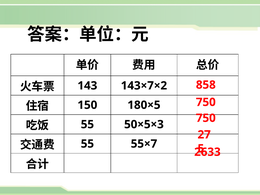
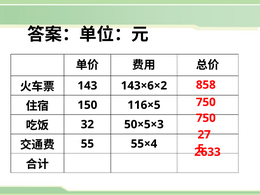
143×7×2: 143×7×2 -> 143×6×2
180×5: 180×5 -> 116×5
55 at (87, 124): 55 -> 32
55×7: 55×7 -> 55×4
